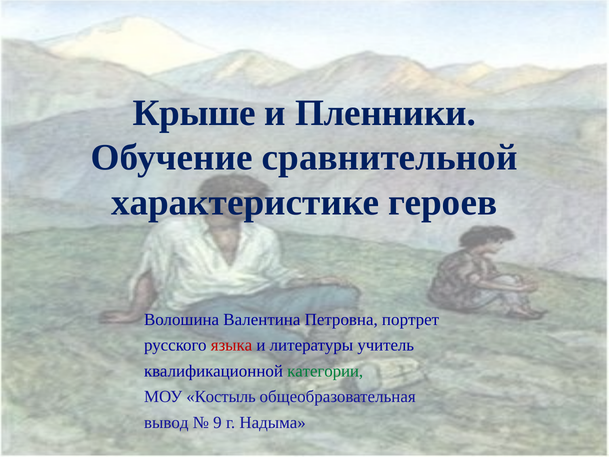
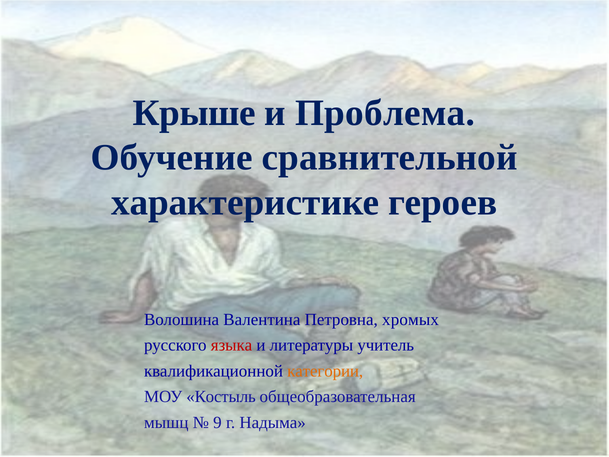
Пленники: Пленники -> Проблема
портрет: портрет -> хромых
категории colour: green -> orange
вывод: вывод -> мышц
